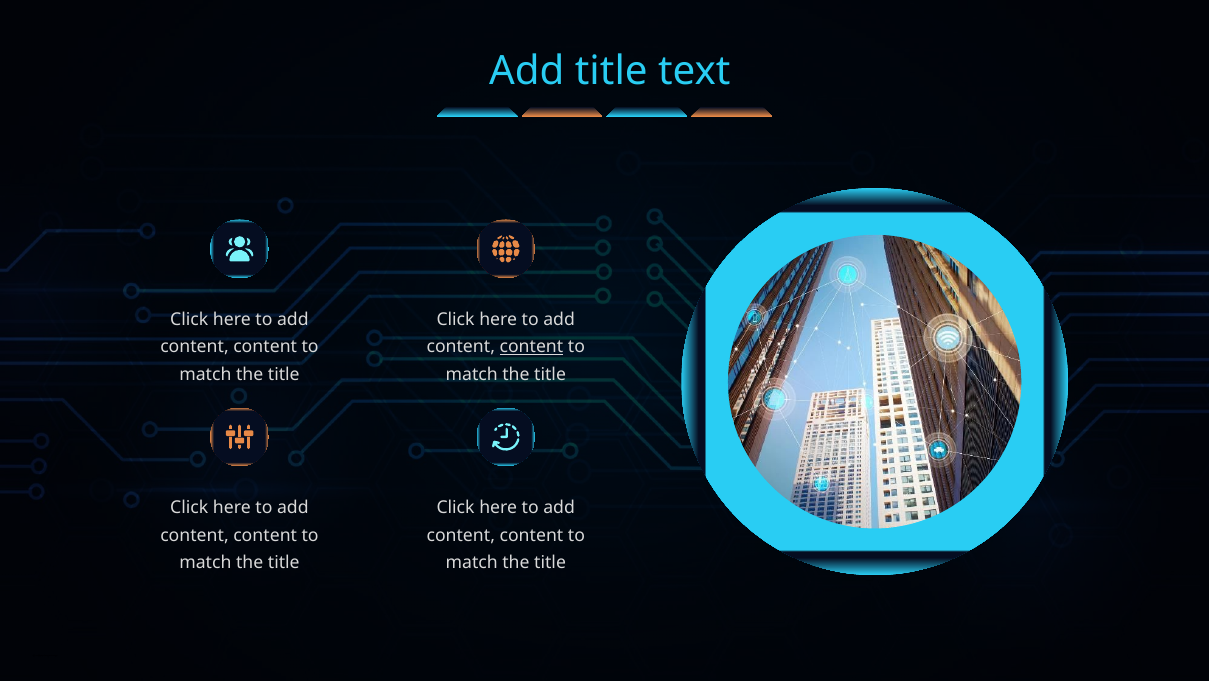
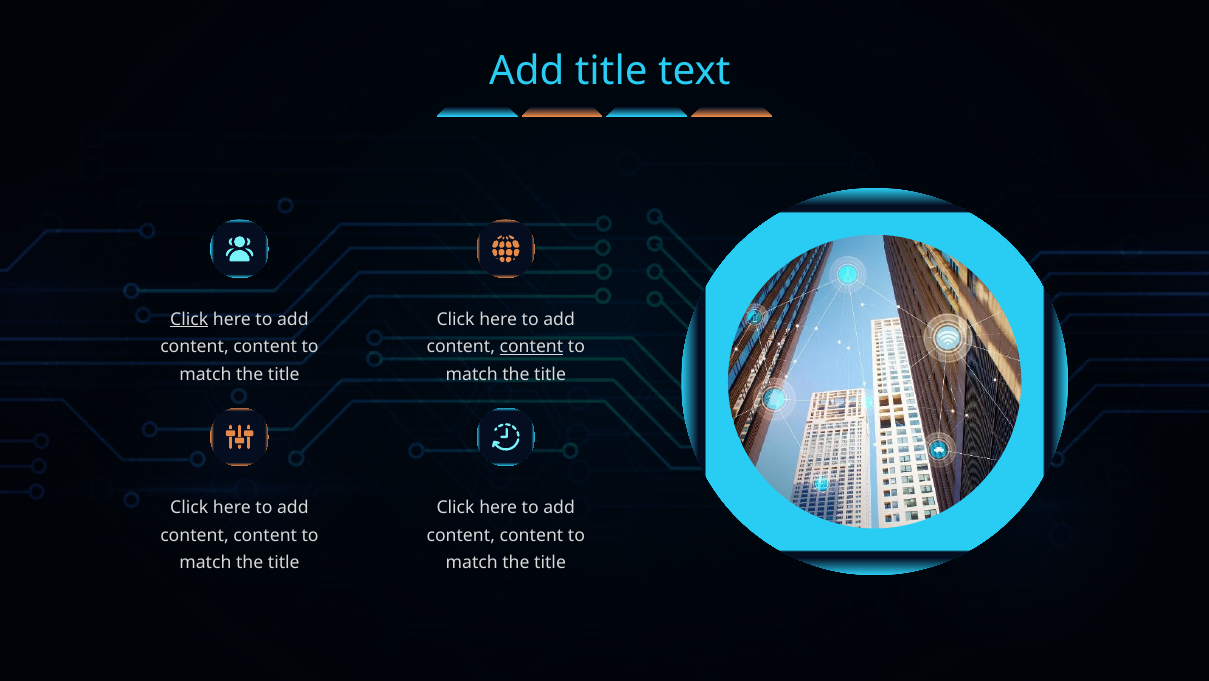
Click at (189, 319) underline: none -> present
